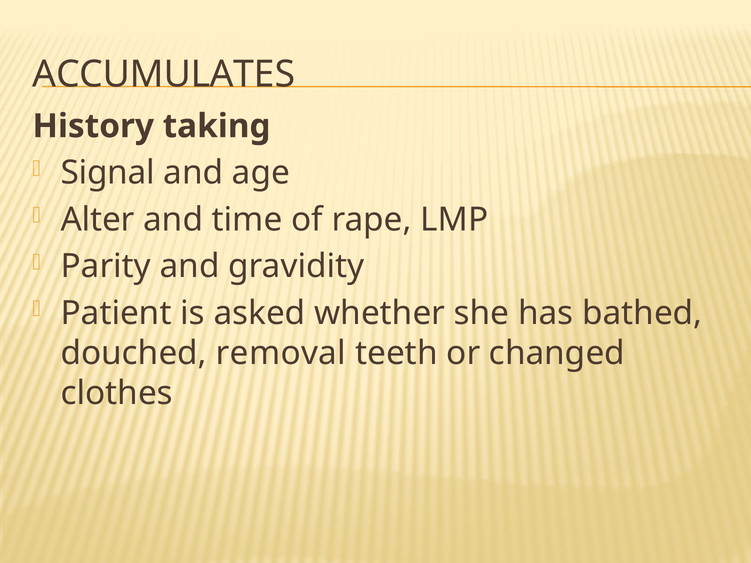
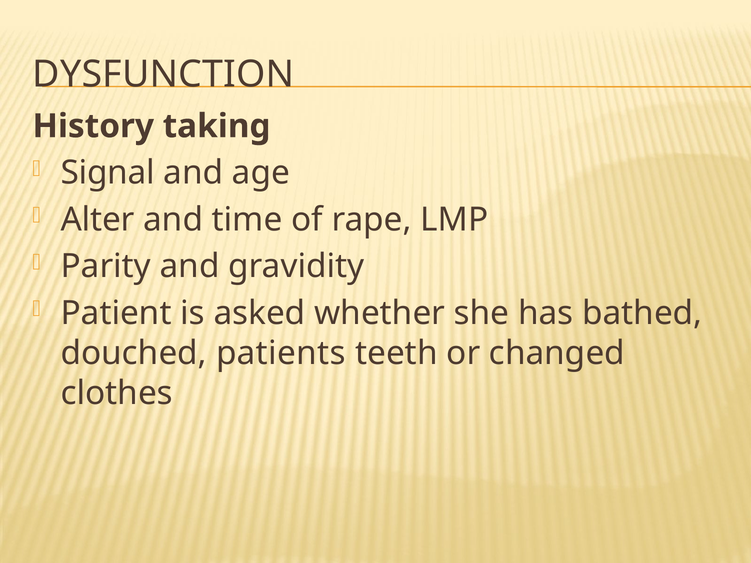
ACCUMULATES: ACCUMULATES -> DYSFUNCTION
removal: removal -> patients
